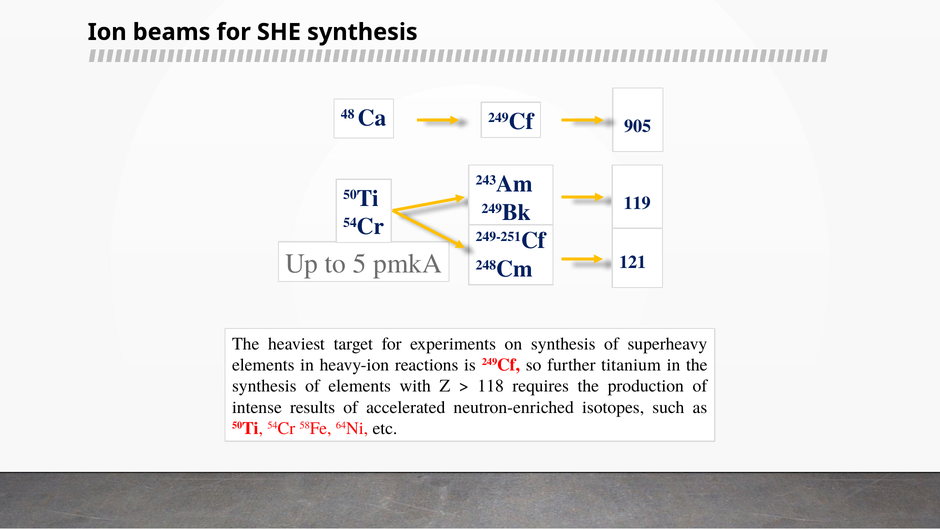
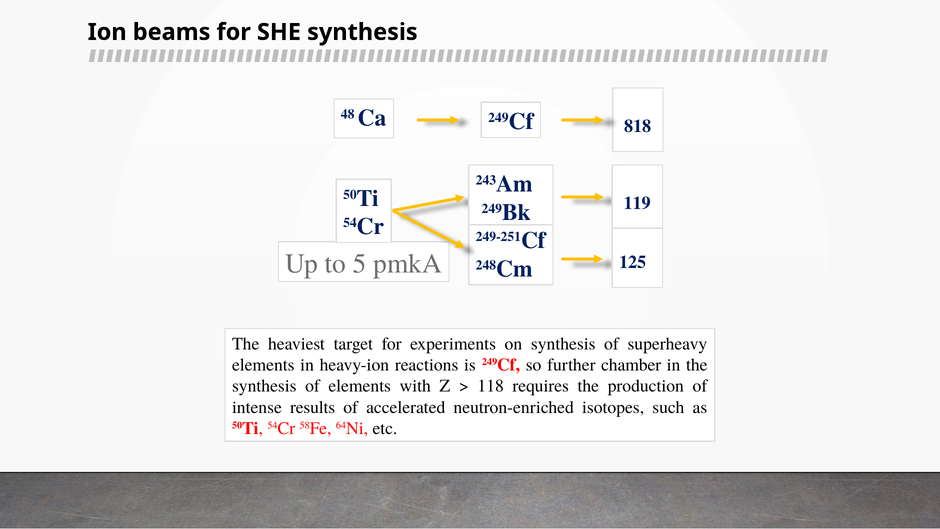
905: 905 -> 818
121: 121 -> 125
titanium: titanium -> chamber
